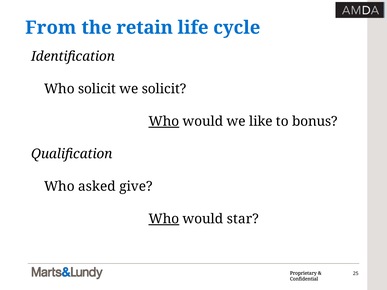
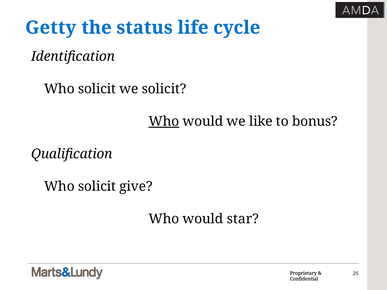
From: From -> Getty
retain: retain -> status
asked at (97, 187): asked -> solicit
Who at (164, 219) underline: present -> none
